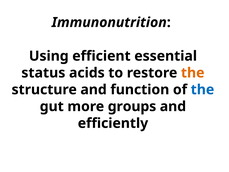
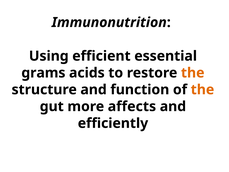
status: status -> grams
the at (202, 90) colour: blue -> orange
groups: groups -> affects
